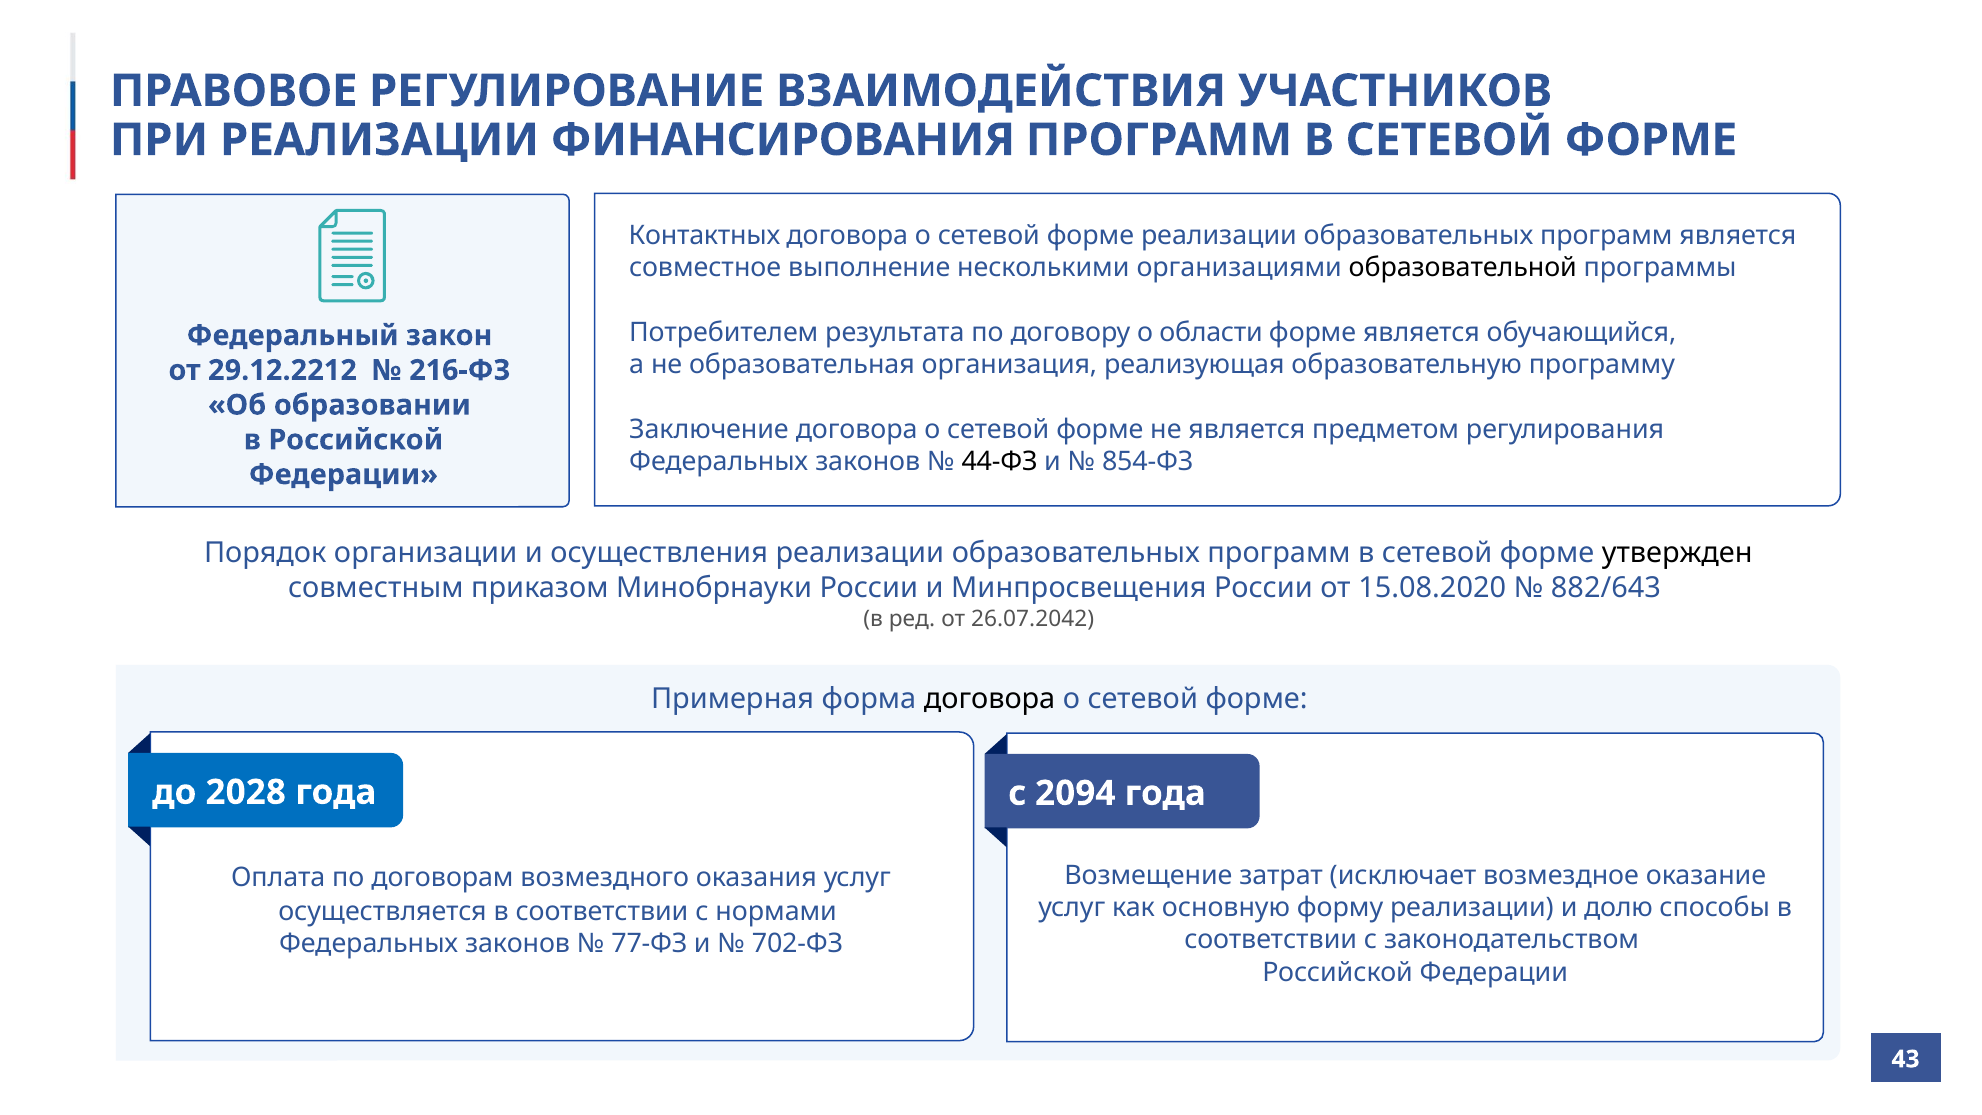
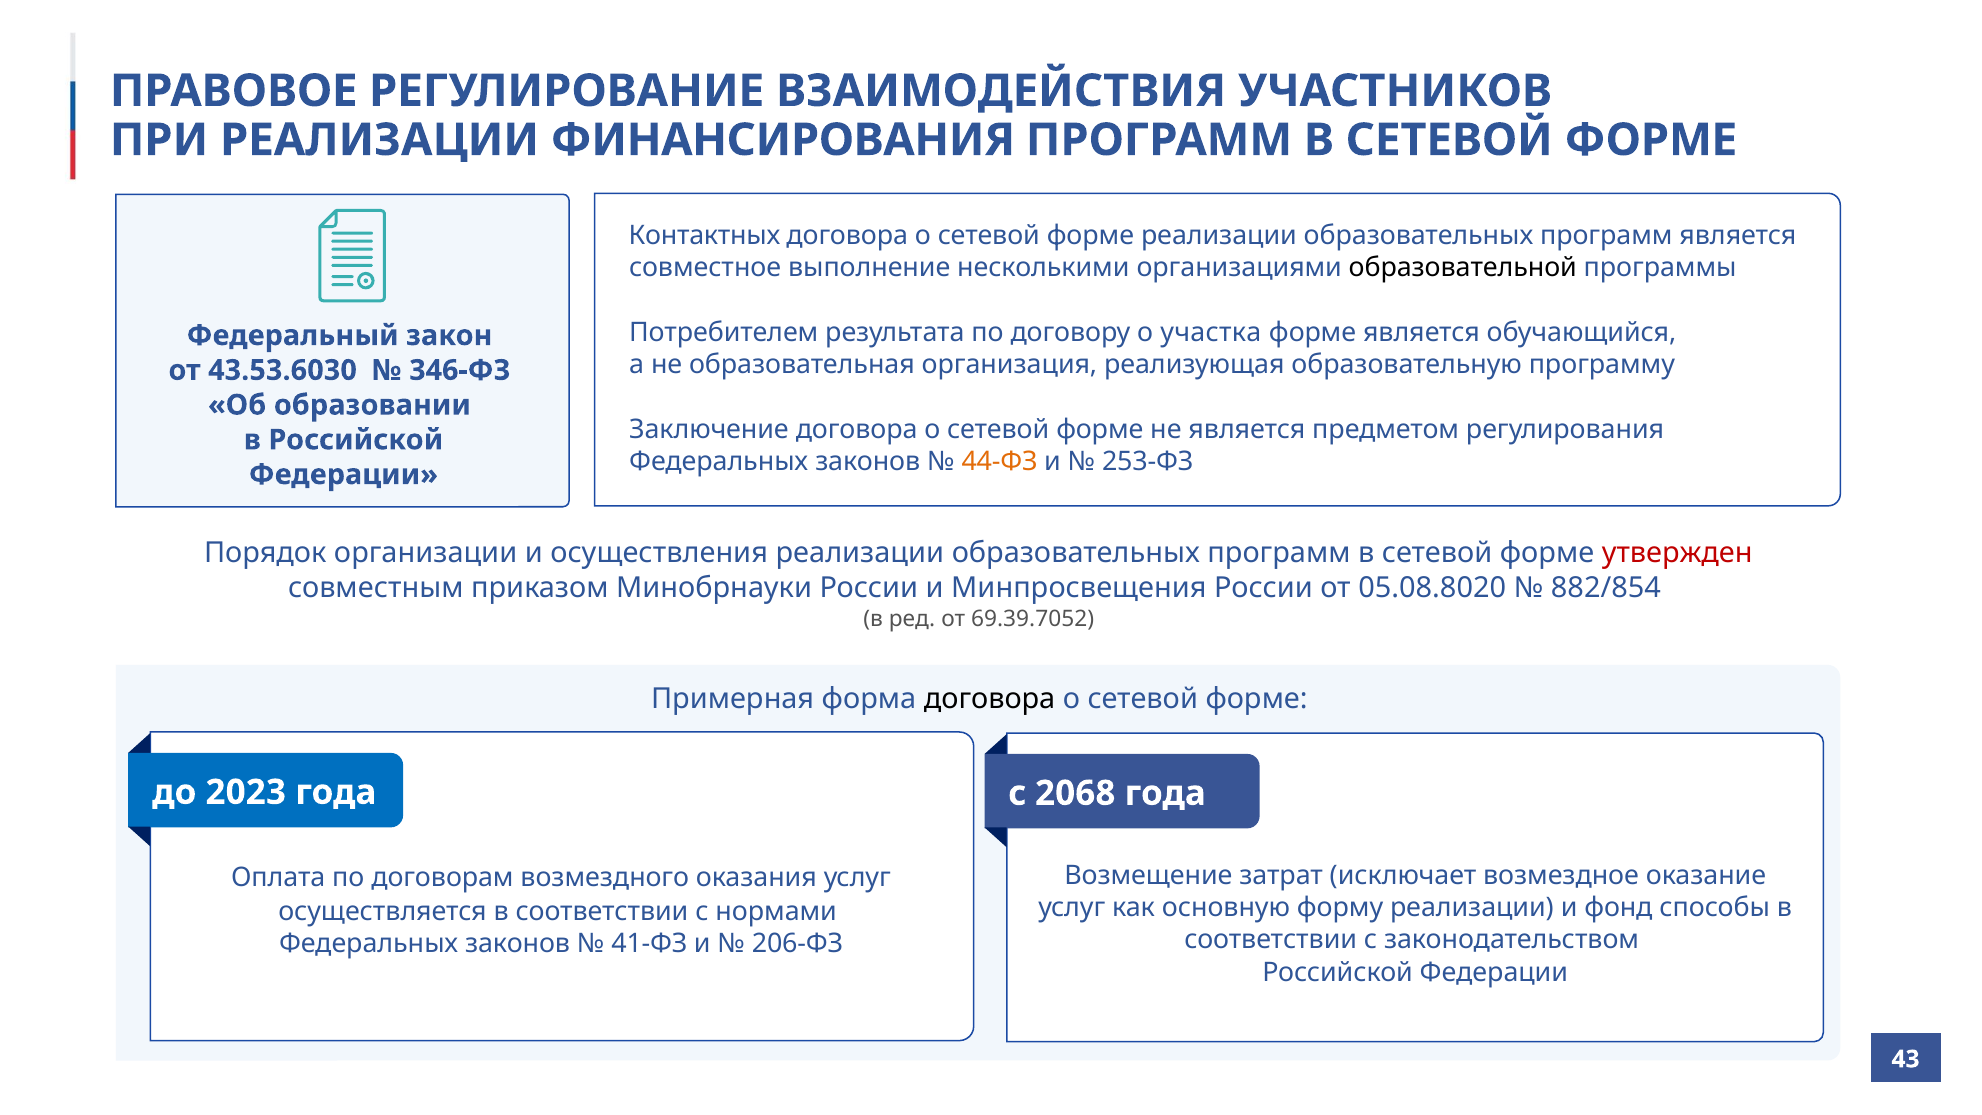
области: области -> участка
29.12.2212: 29.12.2212 -> 43.53.6030
216-ФЗ: 216-ФЗ -> 346-ФЗ
44-ФЗ colour: black -> orange
854-ФЗ: 854-ФЗ -> 253-ФЗ
утвержден colour: black -> red
15.08.2020: 15.08.2020 -> 05.08.8020
882/643: 882/643 -> 882/854
26.07.2042: 26.07.2042 -> 69.39.7052
2028: 2028 -> 2023
2094: 2094 -> 2068
долю: долю -> фонд
77-ФЗ: 77-ФЗ -> 41-ФЗ
702-ФЗ: 702-ФЗ -> 206-ФЗ
